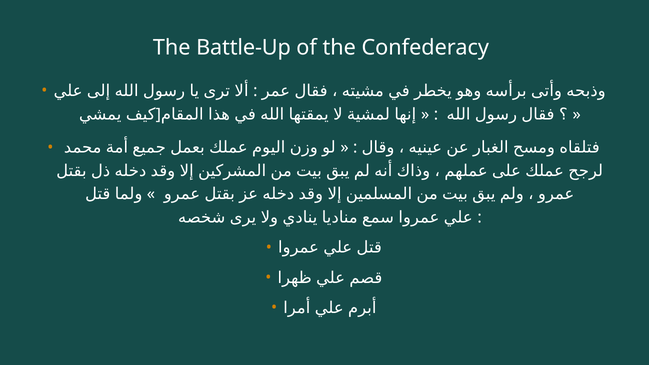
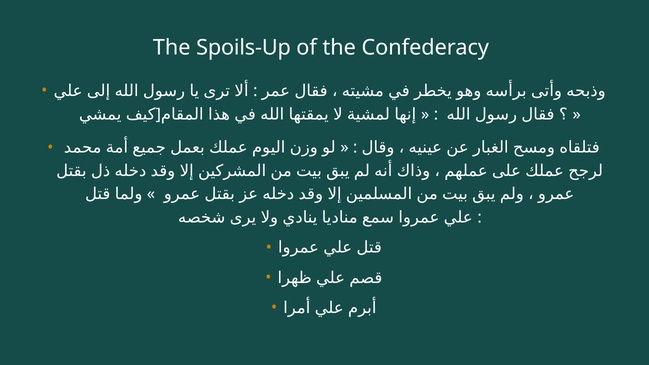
Battle-Up: Battle-Up -> Spoils-Up
